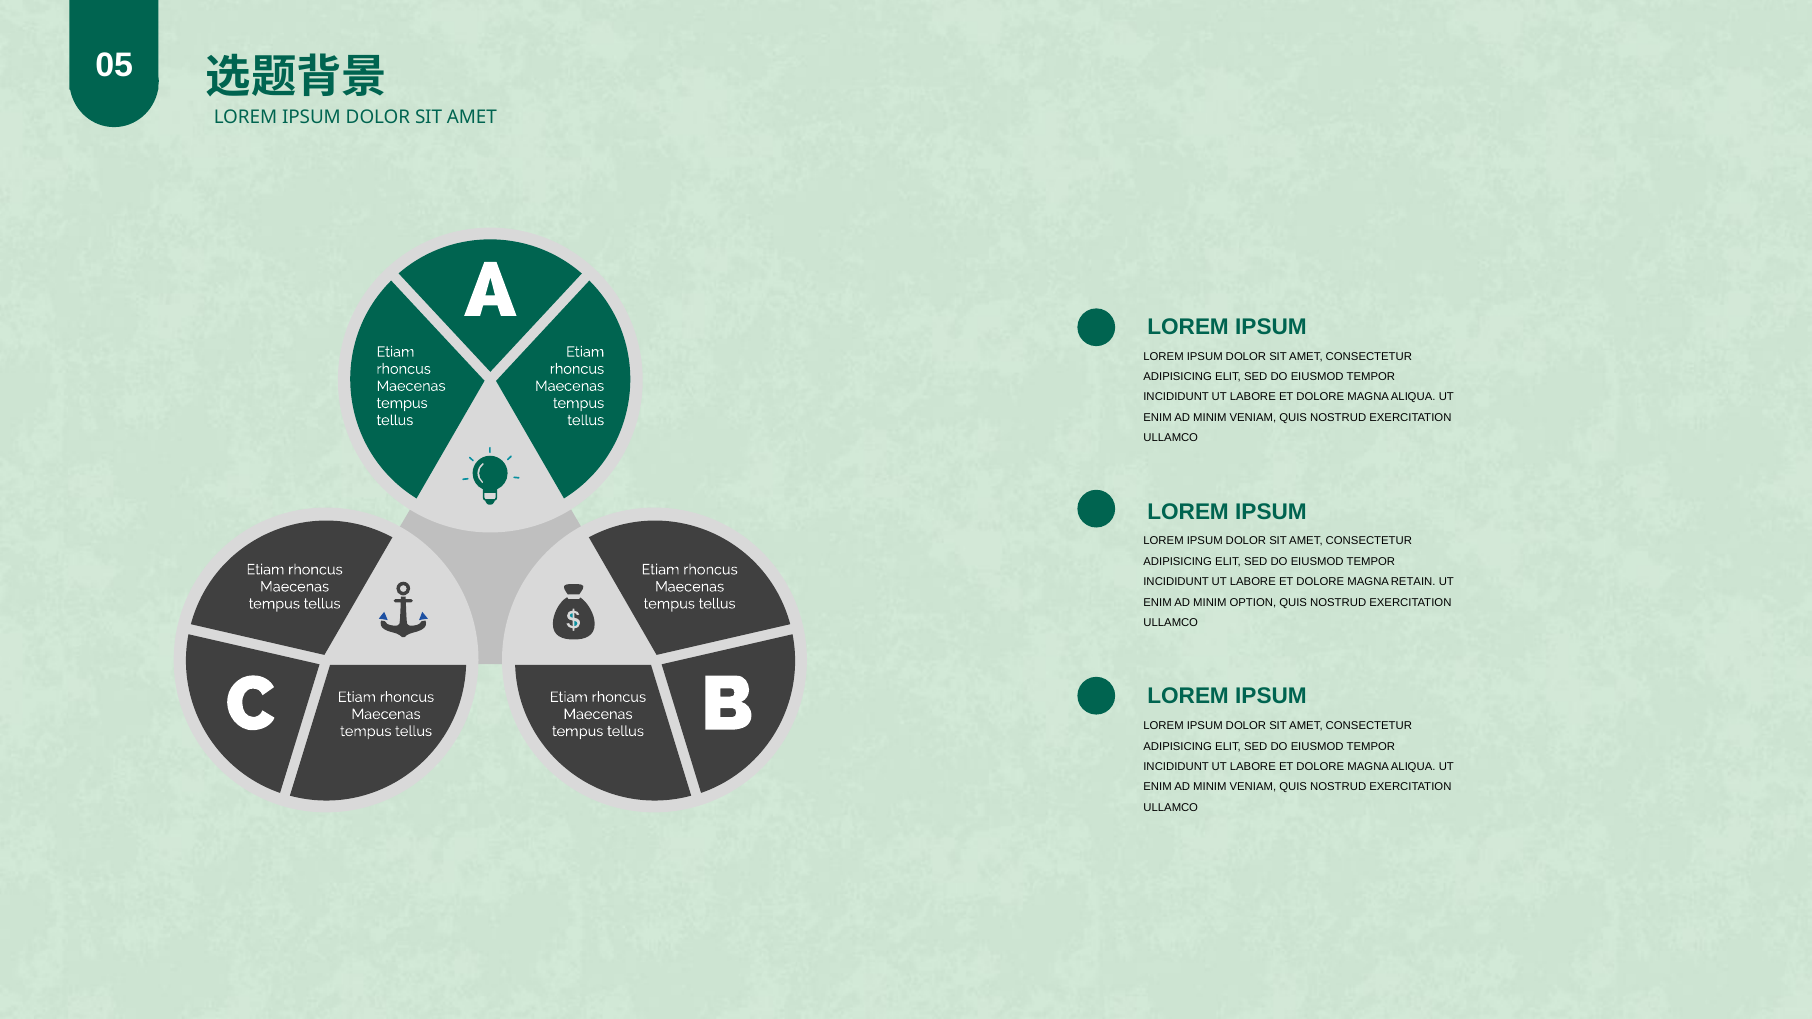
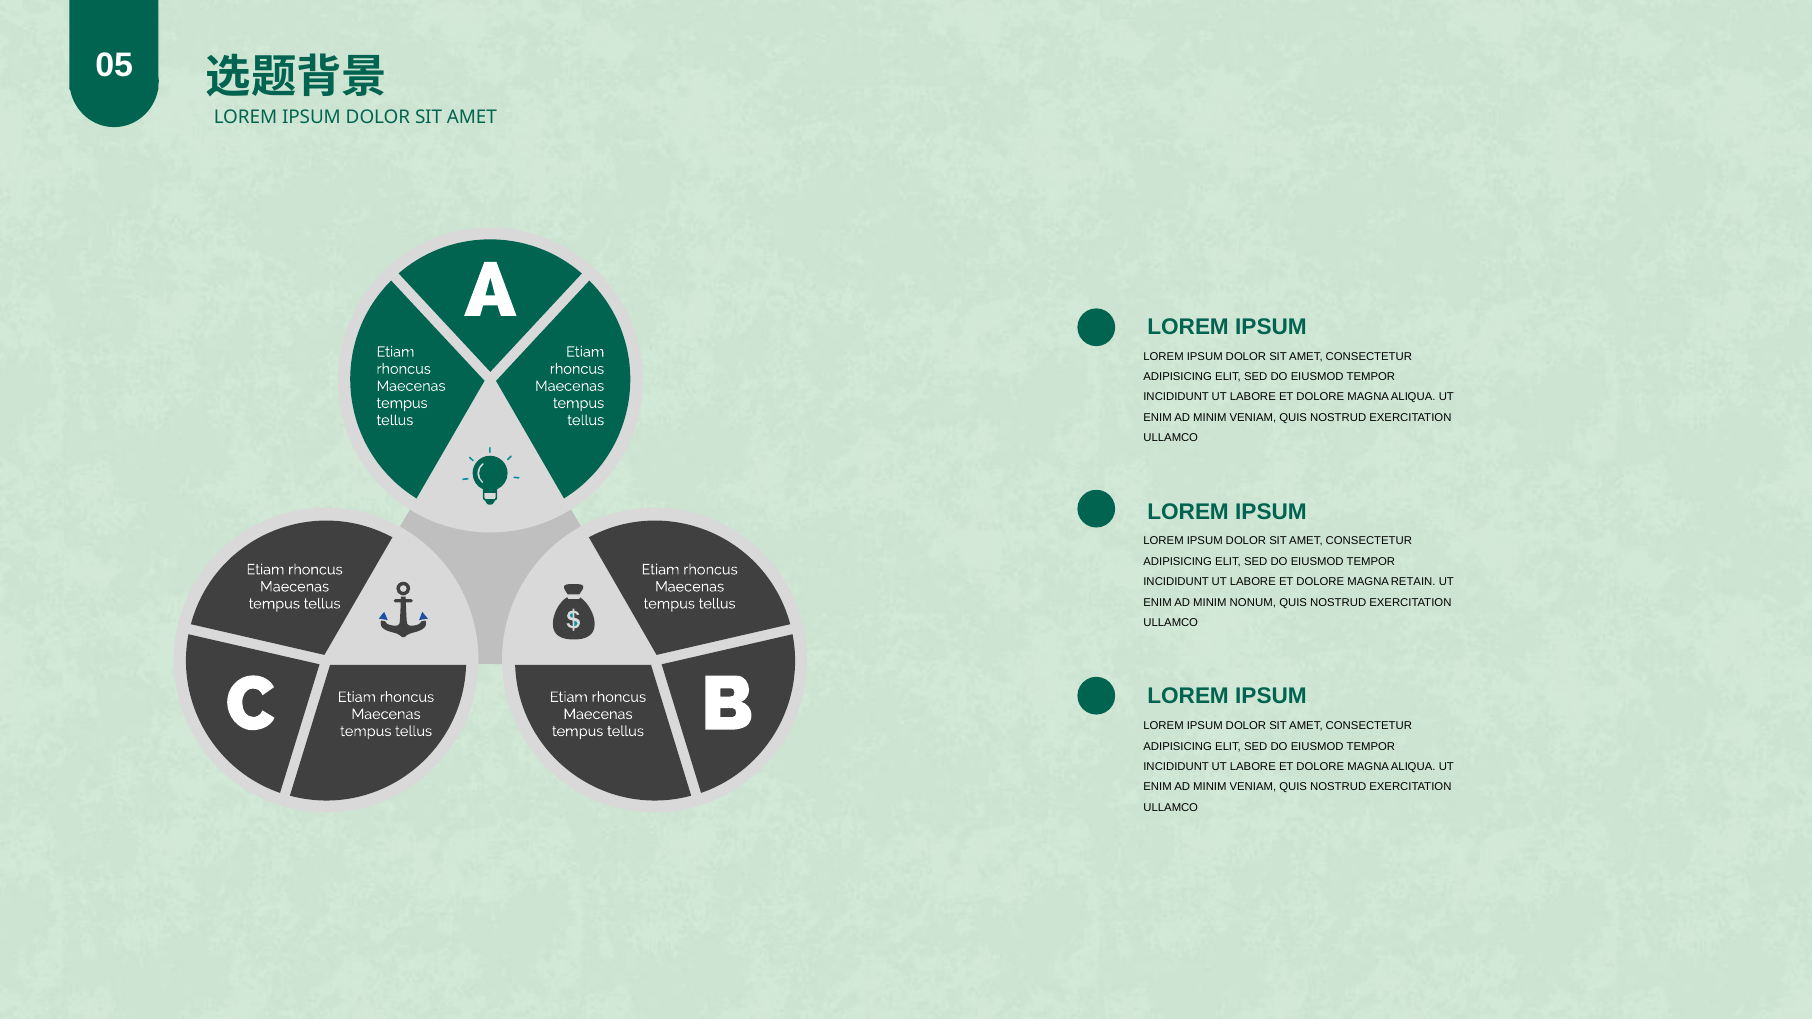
OPTION: OPTION -> NONUM
